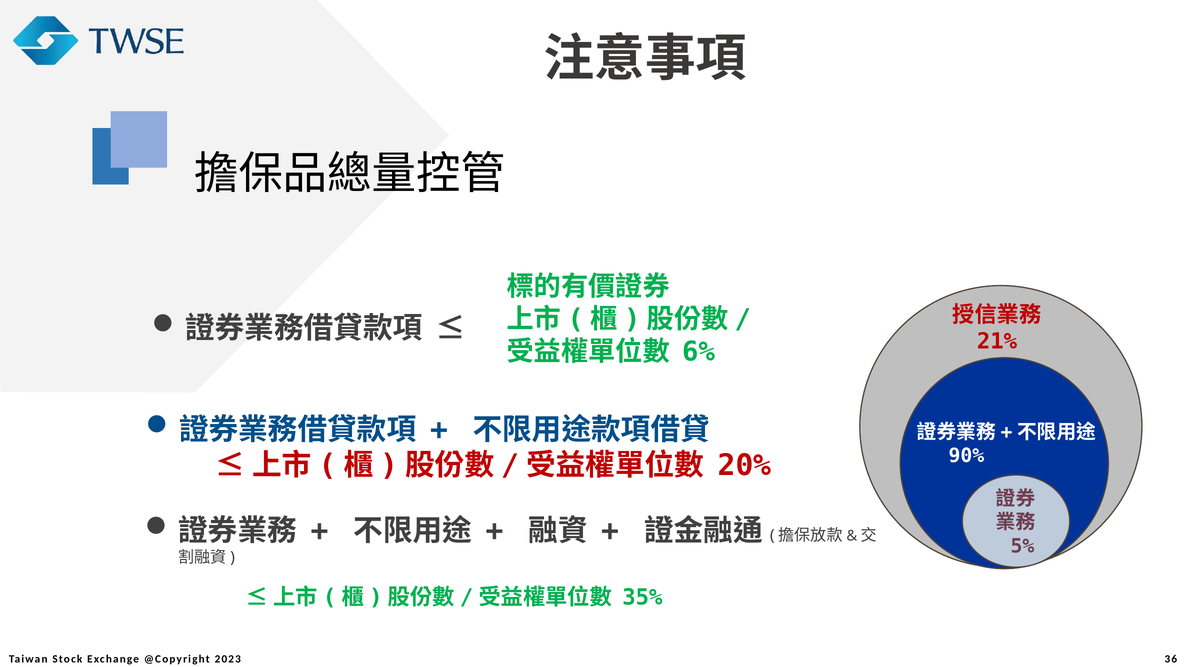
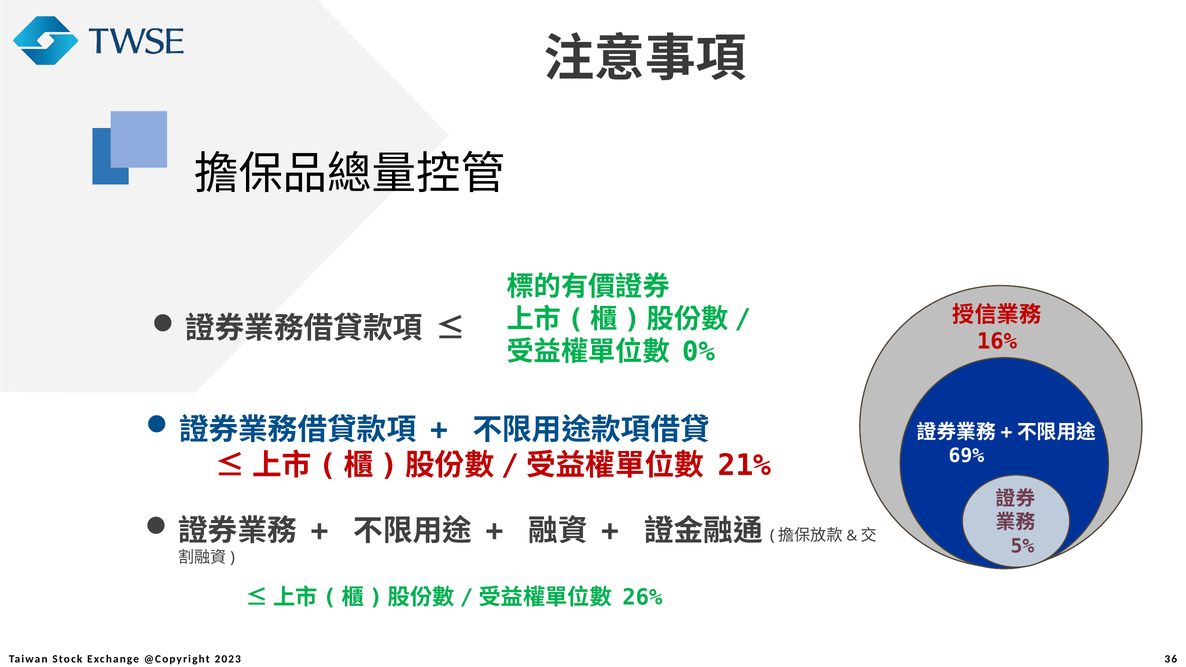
21%: 21% -> 16%
6%: 6% -> 0%
90%: 90% -> 69%
20%: 20% -> 21%
35%: 35% -> 26%
